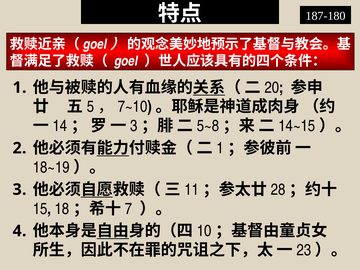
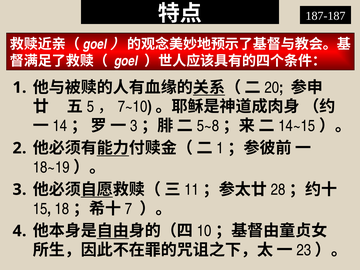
187-180: 187-180 -> 187-187
